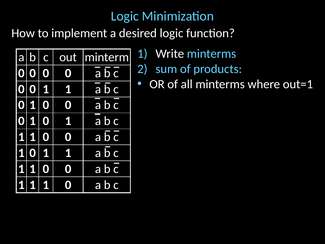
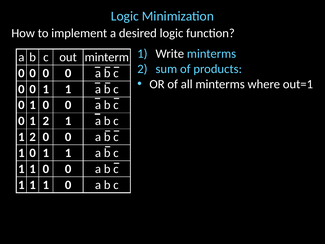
0 at (46, 121): 0 -> 2
1 at (33, 137): 1 -> 2
